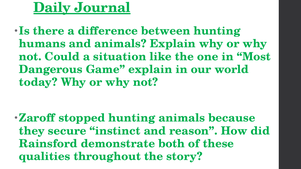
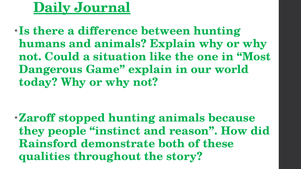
secure: secure -> people
